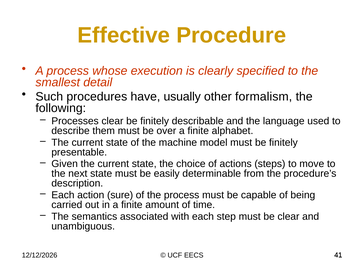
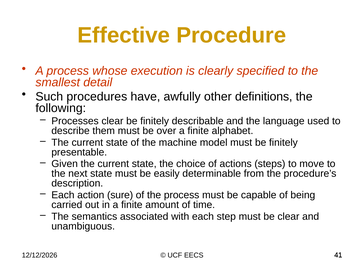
usually: usually -> awfully
formalism: formalism -> definitions
